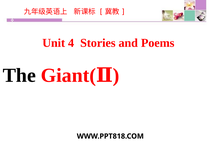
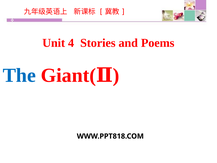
The colour: black -> blue
